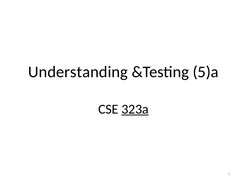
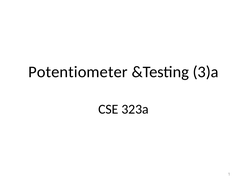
Understanding: Understanding -> Potentiometer
5)a: 5)a -> 3)a
323a underline: present -> none
